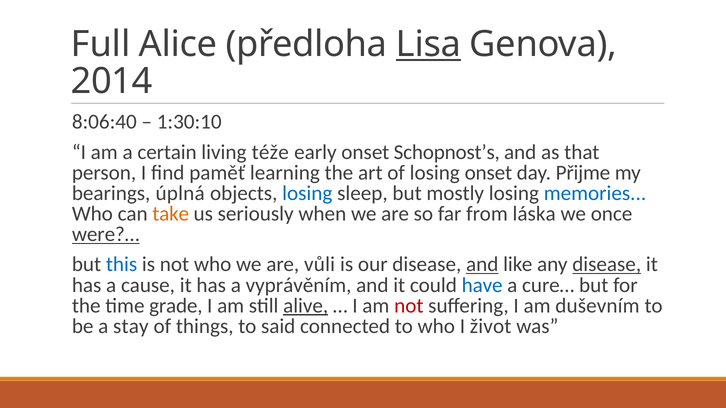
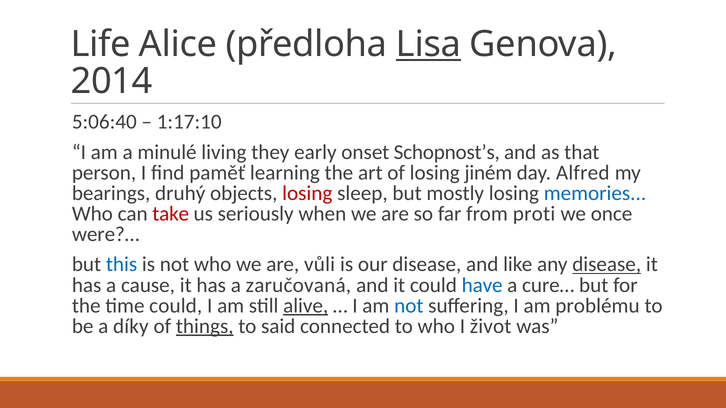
Full: Full -> Life
8:06:40: 8:06:40 -> 5:06:40
1:30:10: 1:30:10 -> 1:17:10
certain: certain -> minulé
téže: téže -> they
losing onset: onset -> jiném
Přijme: Přijme -> Alfred
úplná: úplná -> druhý
losing at (307, 193) colour: blue -> red
take colour: orange -> red
láska: láska -> proti
were?… underline: present -> none
and at (482, 265) underline: present -> none
vyprávěním: vyprávěním -> zaručovaná
time grade: grade -> could
not at (409, 306) colour: red -> blue
duševním: duševním -> problému
stay: stay -> díky
things underline: none -> present
